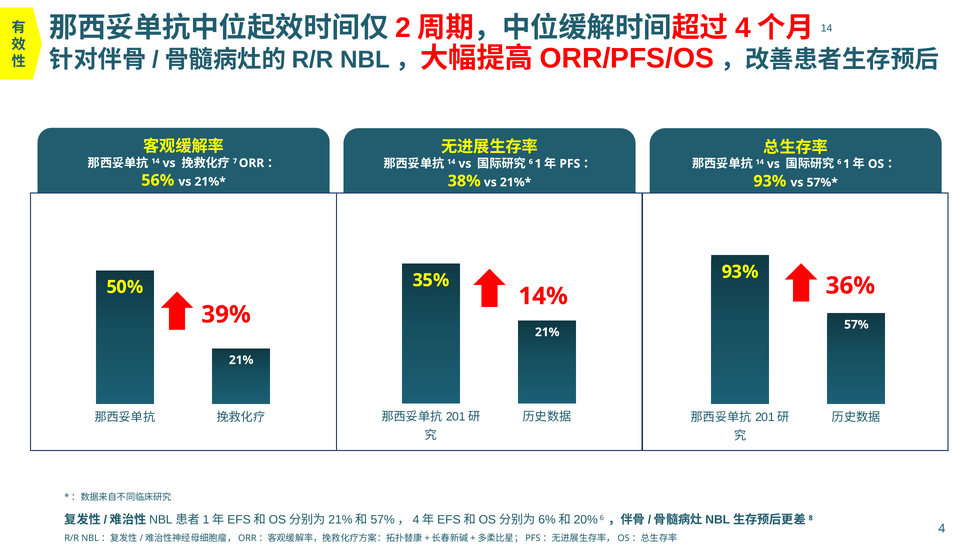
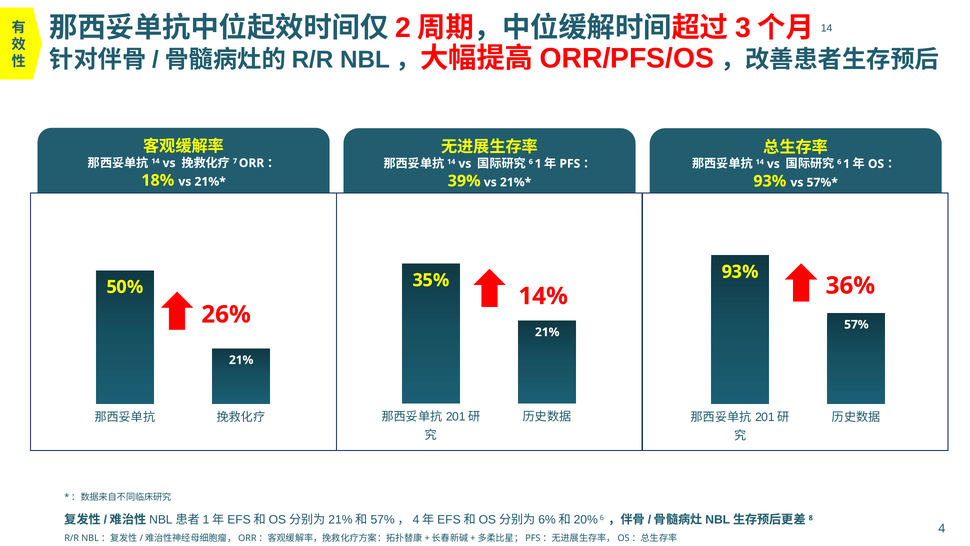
4 at (743, 28): 4 -> 3
56%: 56% -> 18%
38%: 38% -> 39%
39%: 39% -> 26%
